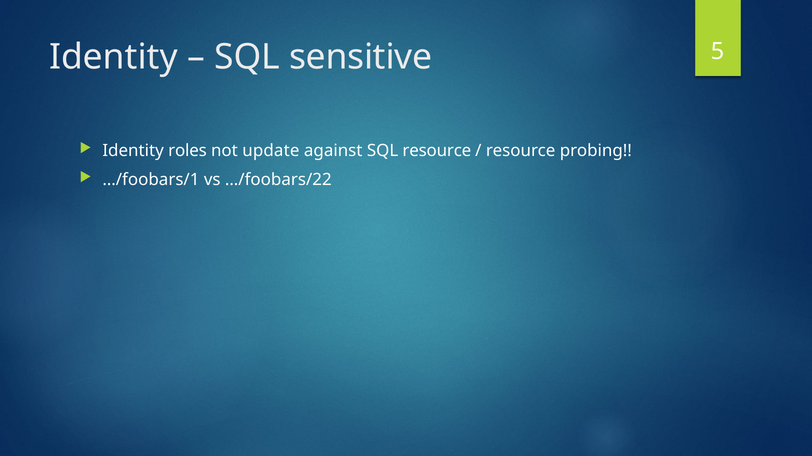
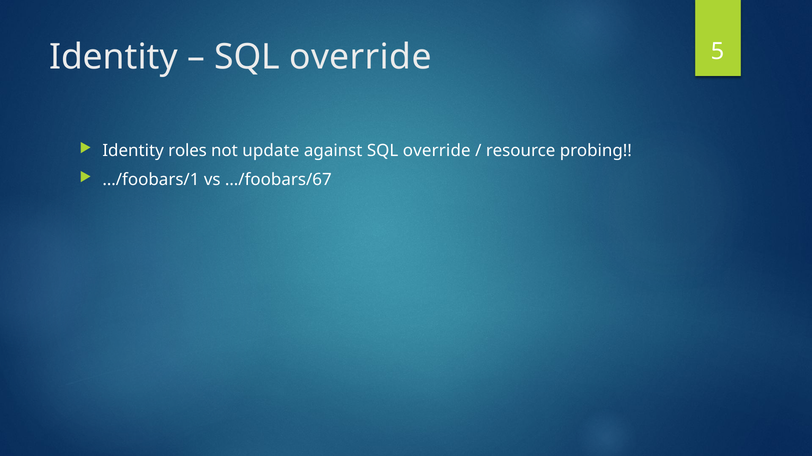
sensitive at (361, 57): sensitive -> override
against SQL resource: resource -> override
…/foobars/22: …/foobars/22 -> …/foobars/67
